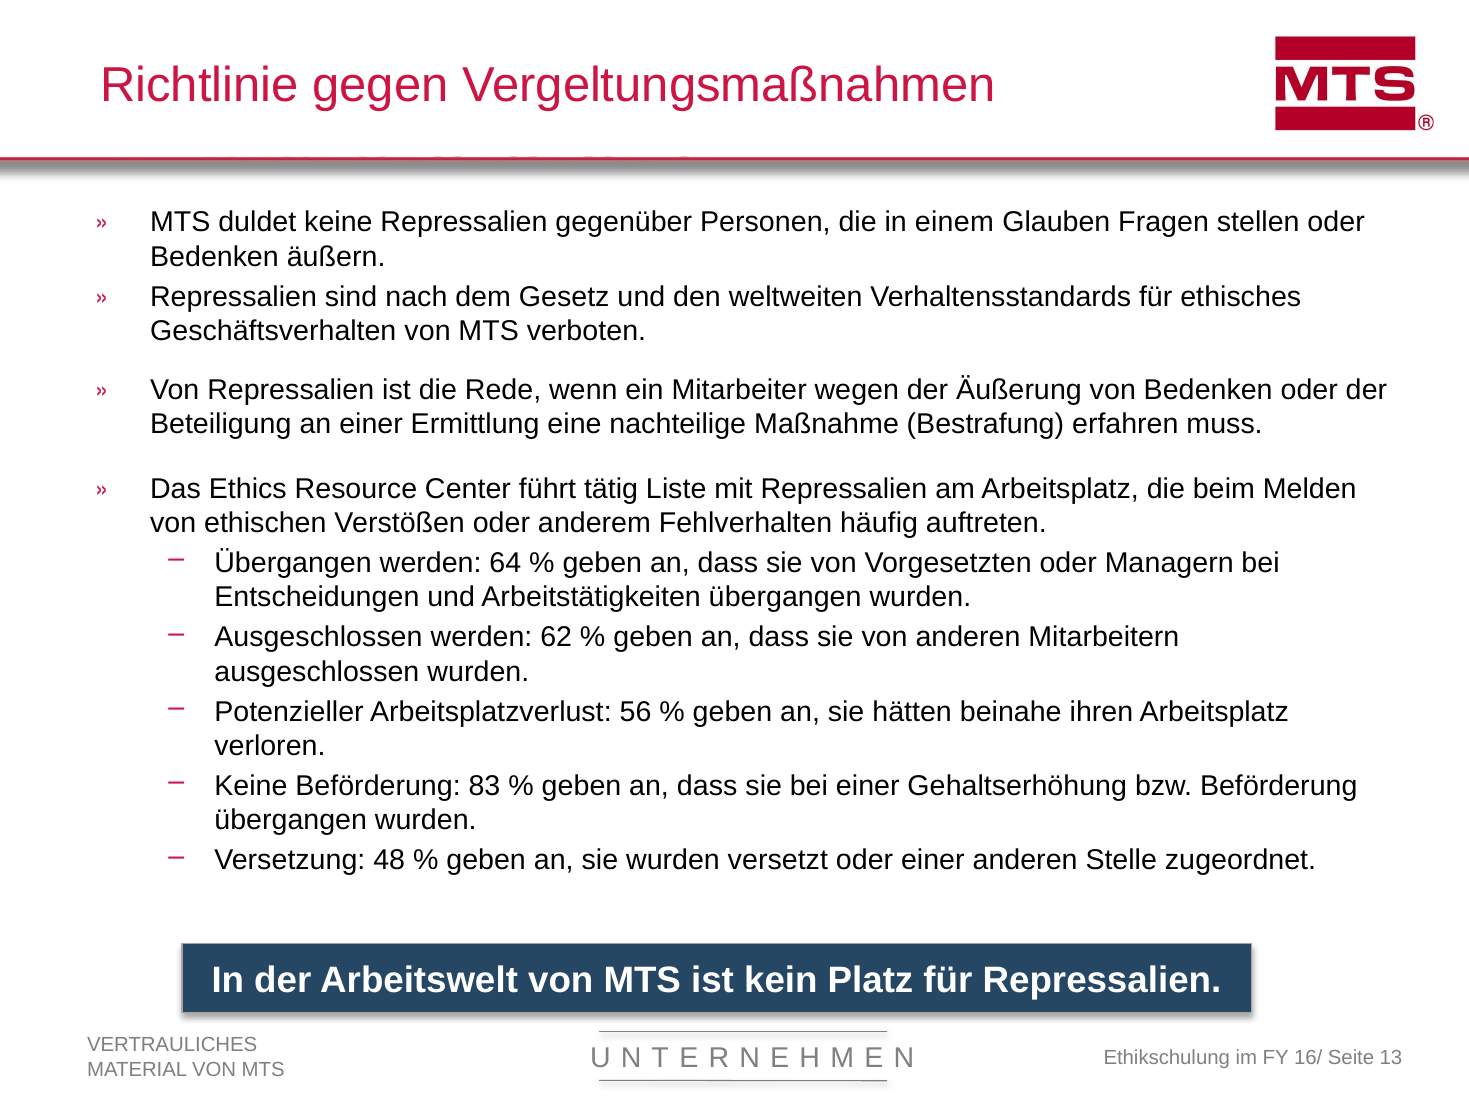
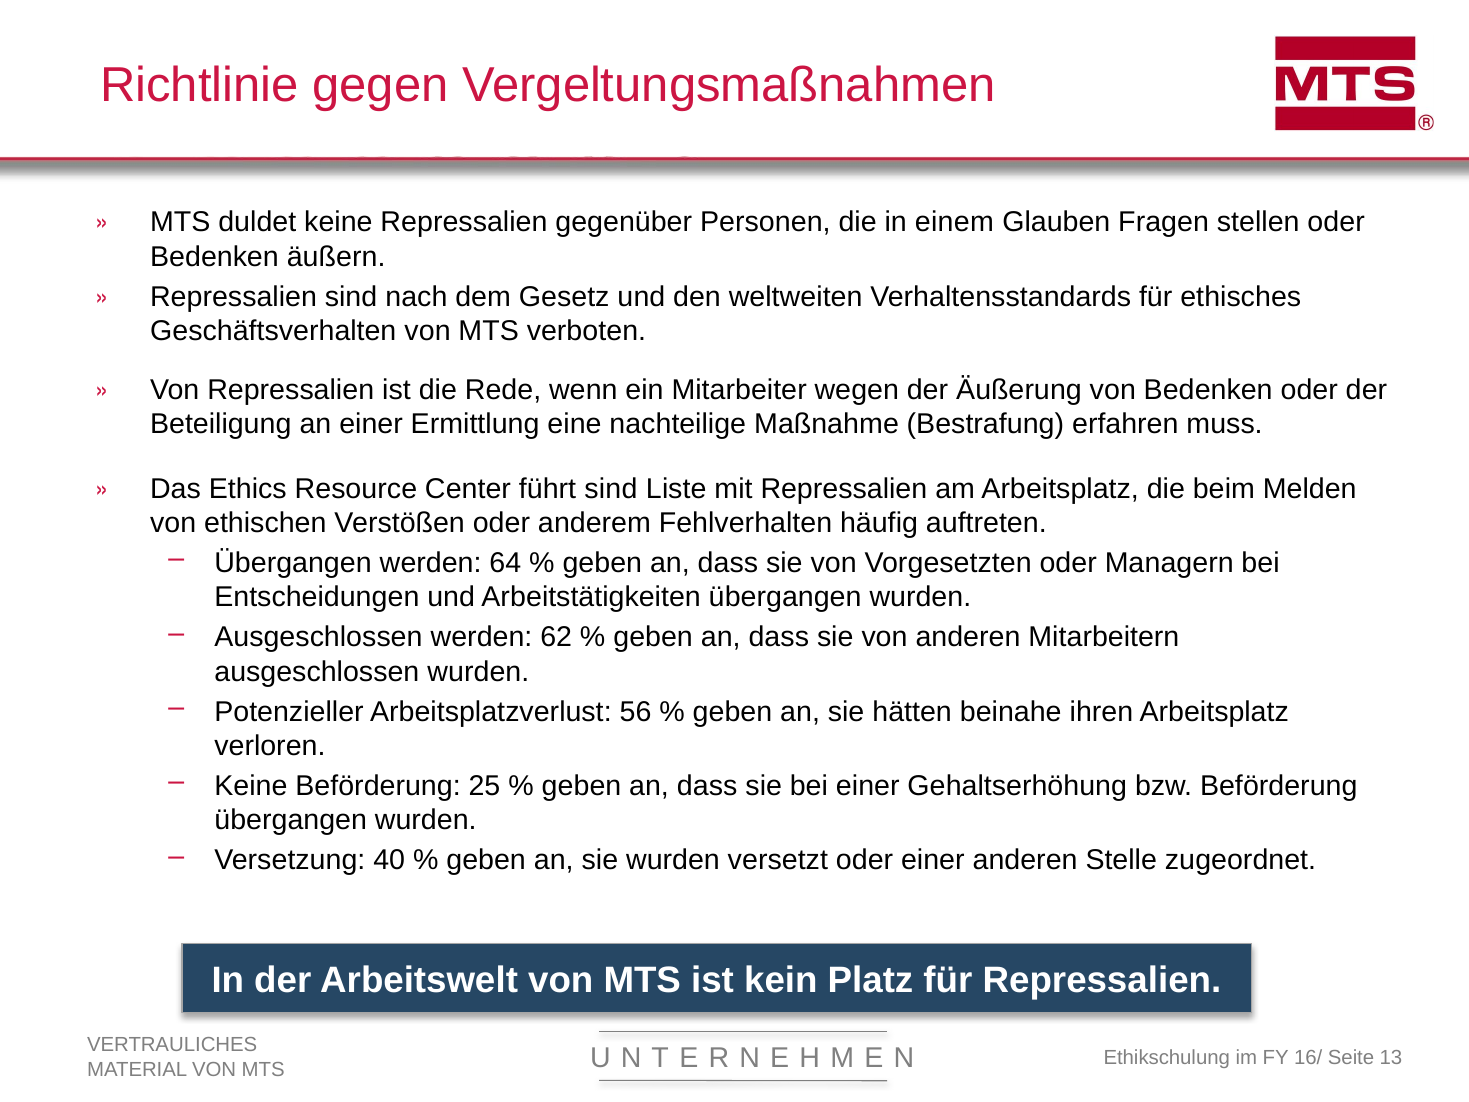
führt tätig: tätig -> sind
83: 83 -> 25
48: 48 -> 40
